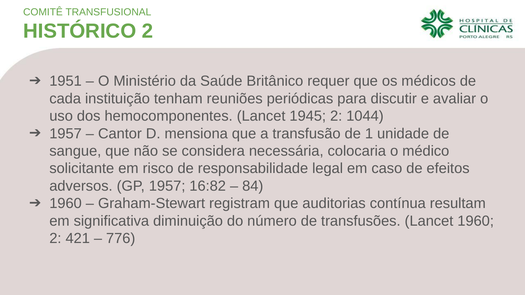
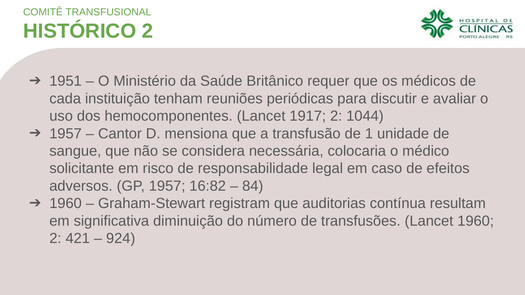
1945: 1945 -> 1917
776: 776 -> 924
